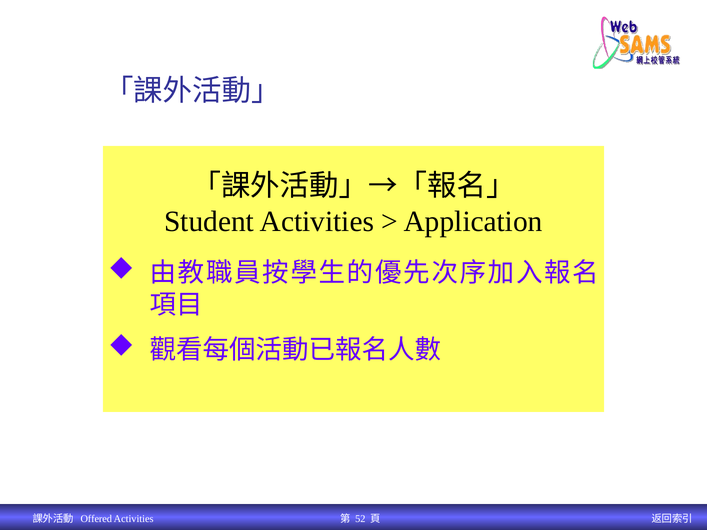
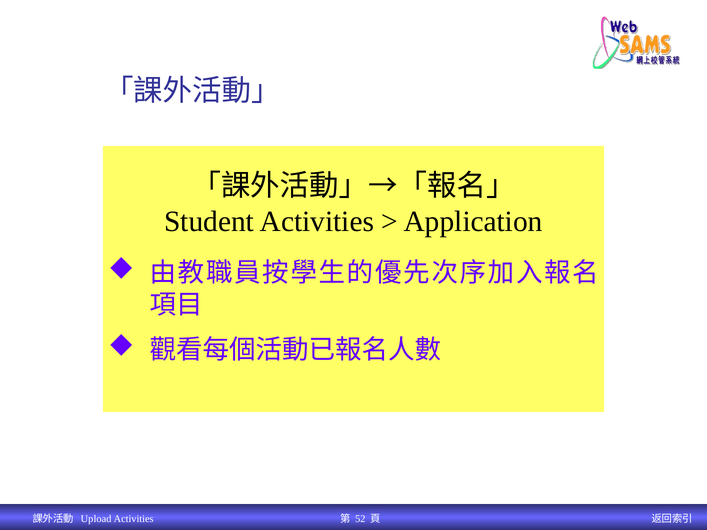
Offered: Offered -> Upload
